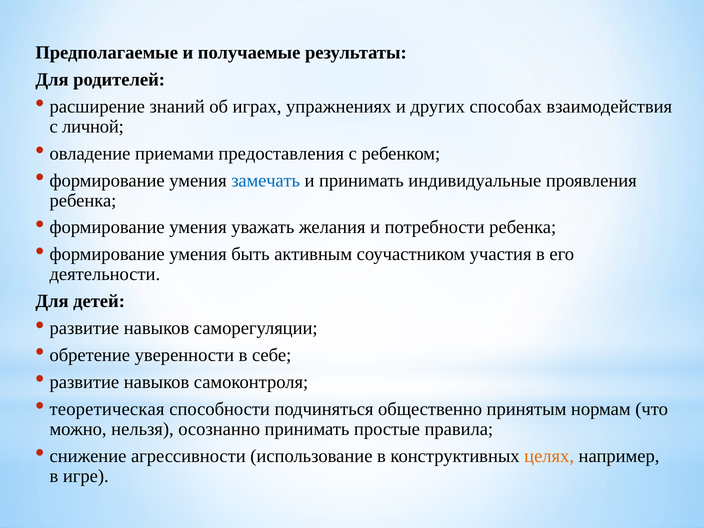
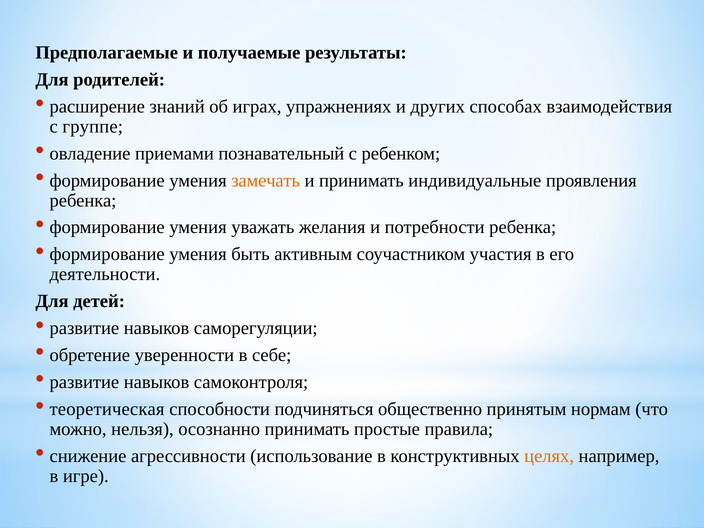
личной: личной -> группе
предоставления: предоставления -> познавательный
замечать colour: blue -> orange
